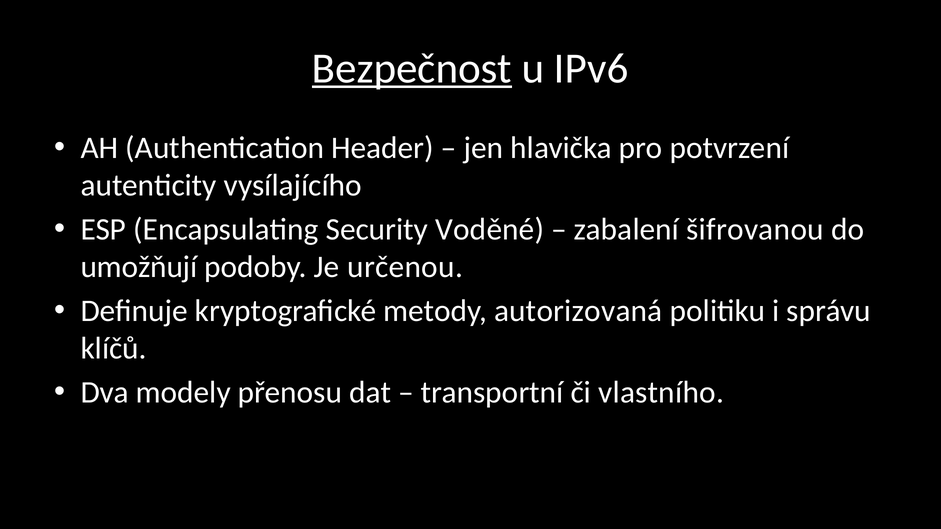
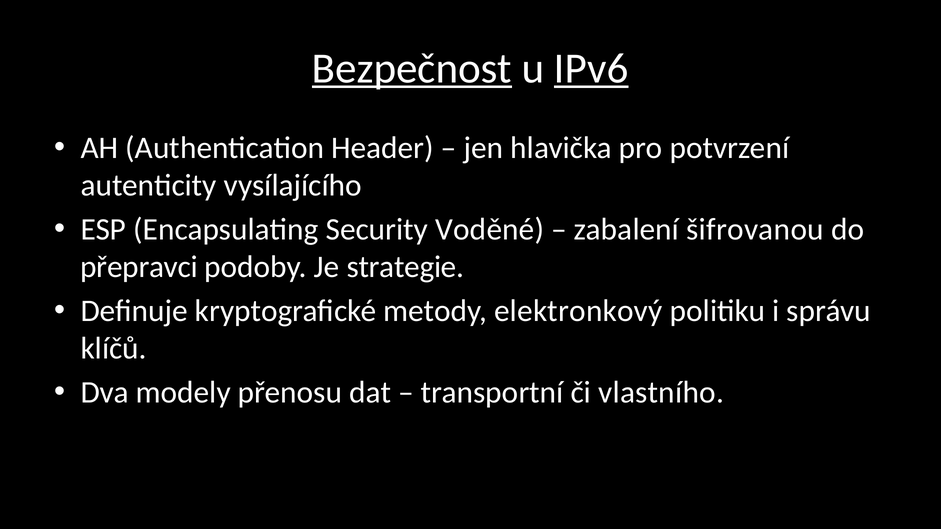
IPv6 underline: none -> present
umožňují: umožňují -> přepravci
určenou: určenou -> strategie
autorizovaná: autorizovaná -> elektronkový
